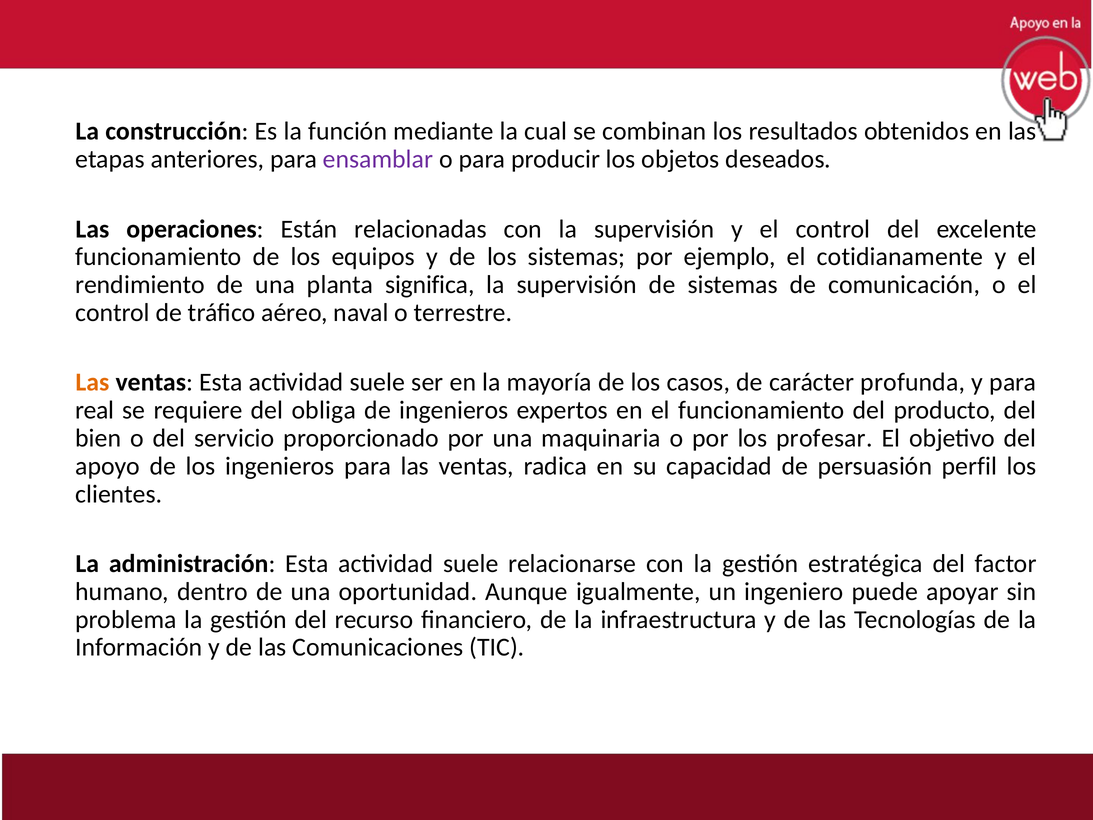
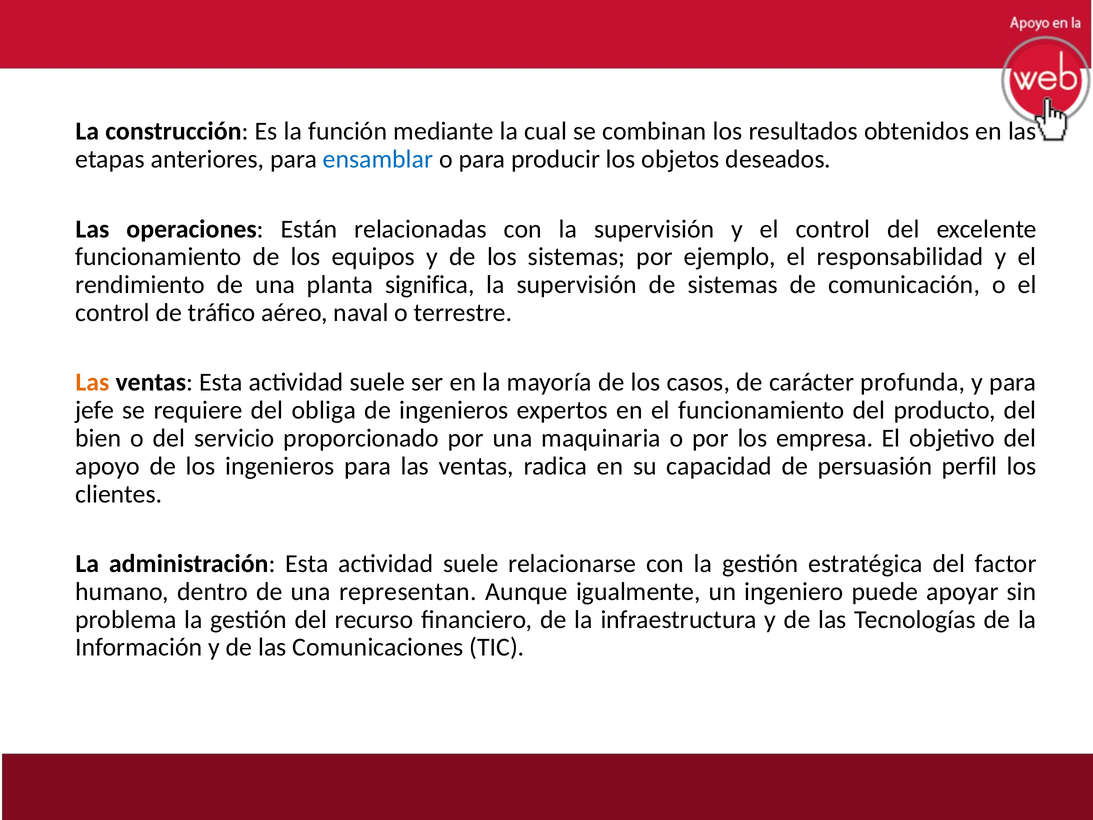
ensamblar colour: purple -> blue
cotidianamente: cotidianamente -> responsabilidad
real: real -> jefe
profesar: profesar -> empresa
oportunidad: oportunidad -> representan
